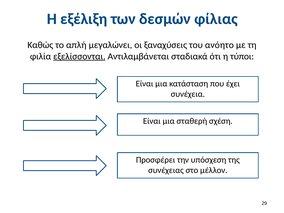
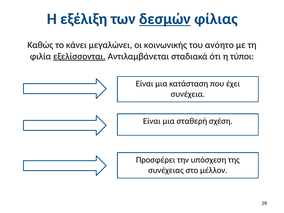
δεσμών underline: none -> present
απλή: απλή -> κάνει
ξαναχύσεις: ξαναχύσεις -> κοινωνικής
